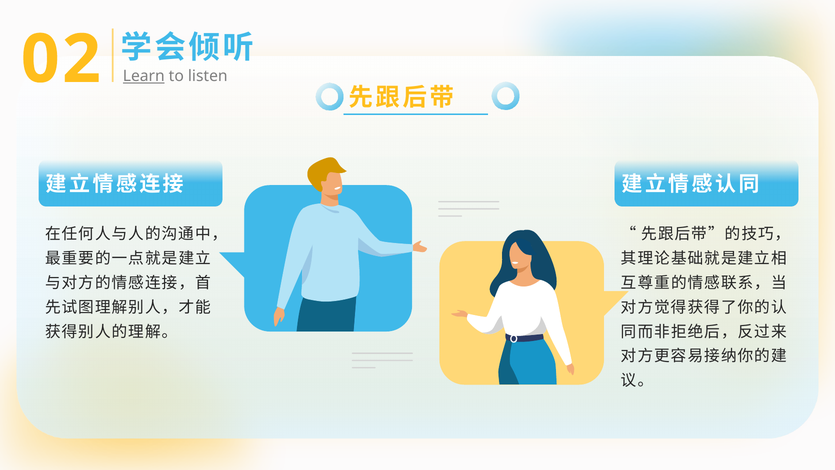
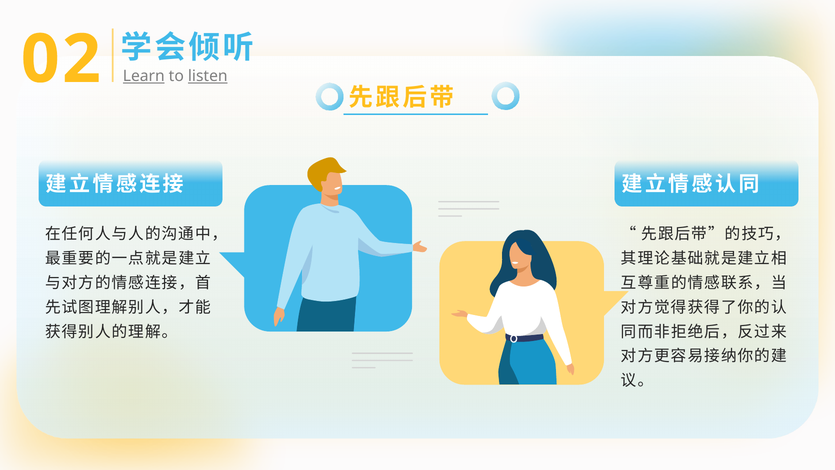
listen underline: none -> present
